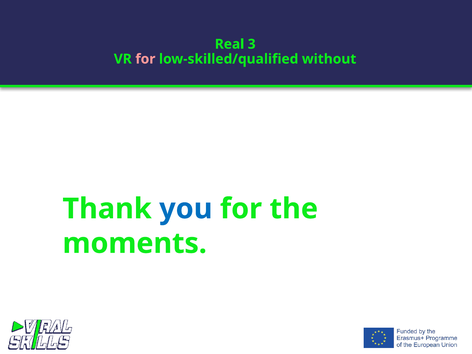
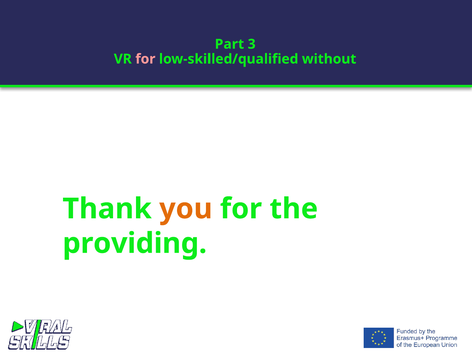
Real: Real -> Part
you colour: blue -> orange
moments: moments -> providing
